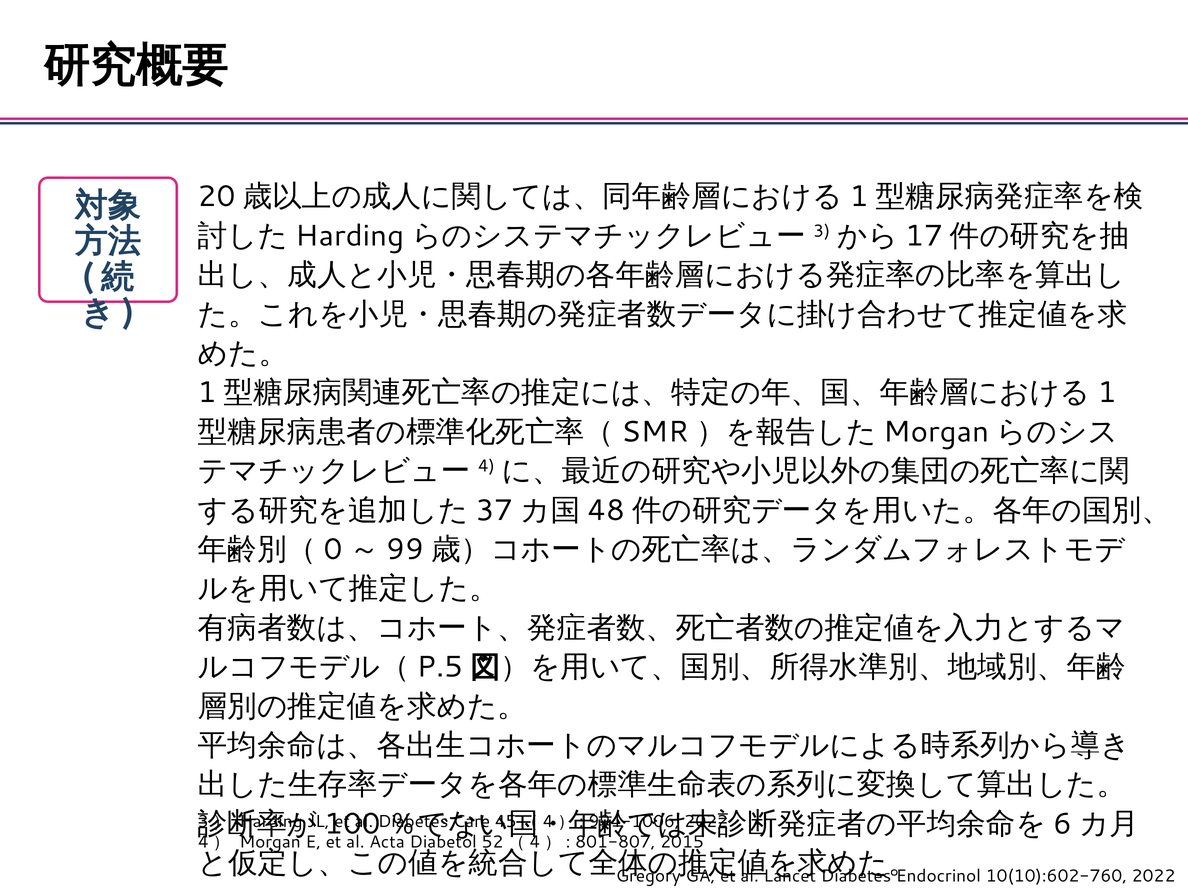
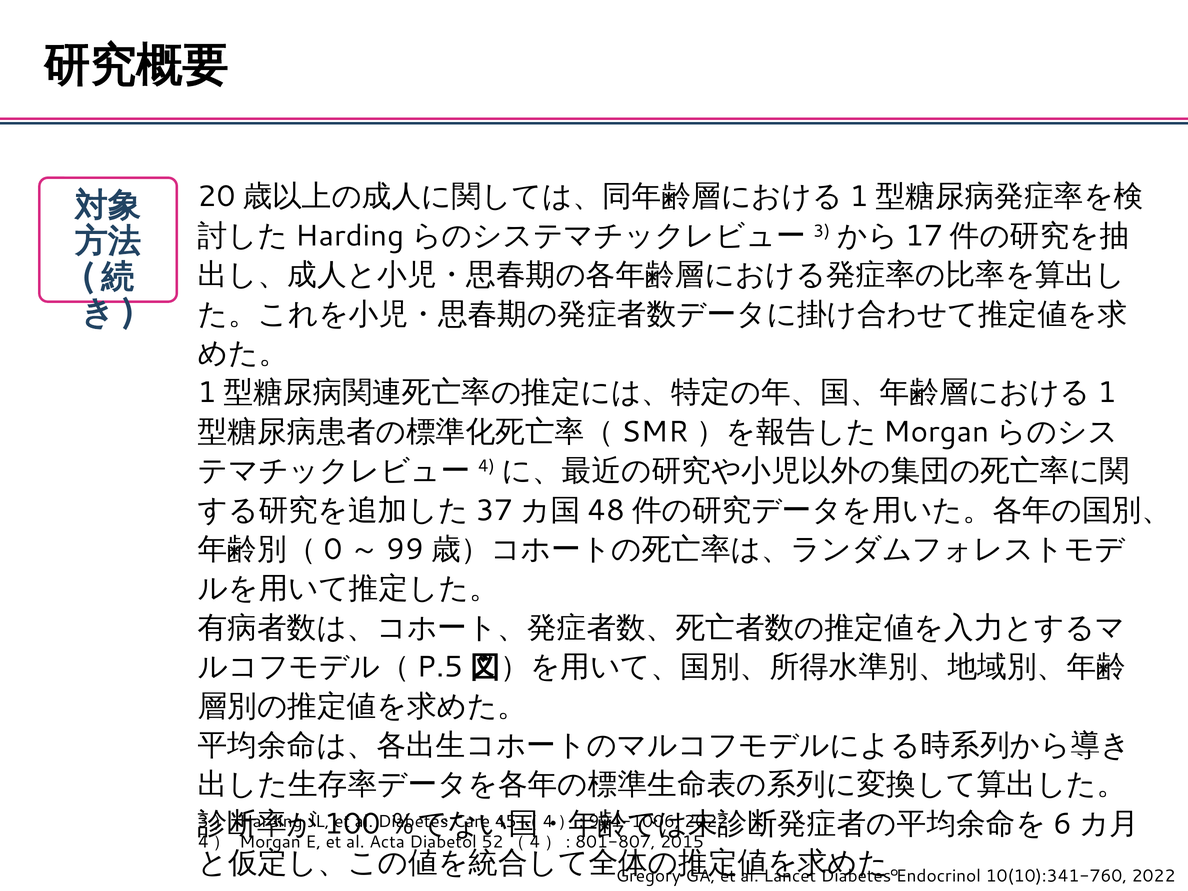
10(10):602-760: 10(10):602-760 -> 10(10):341-760
